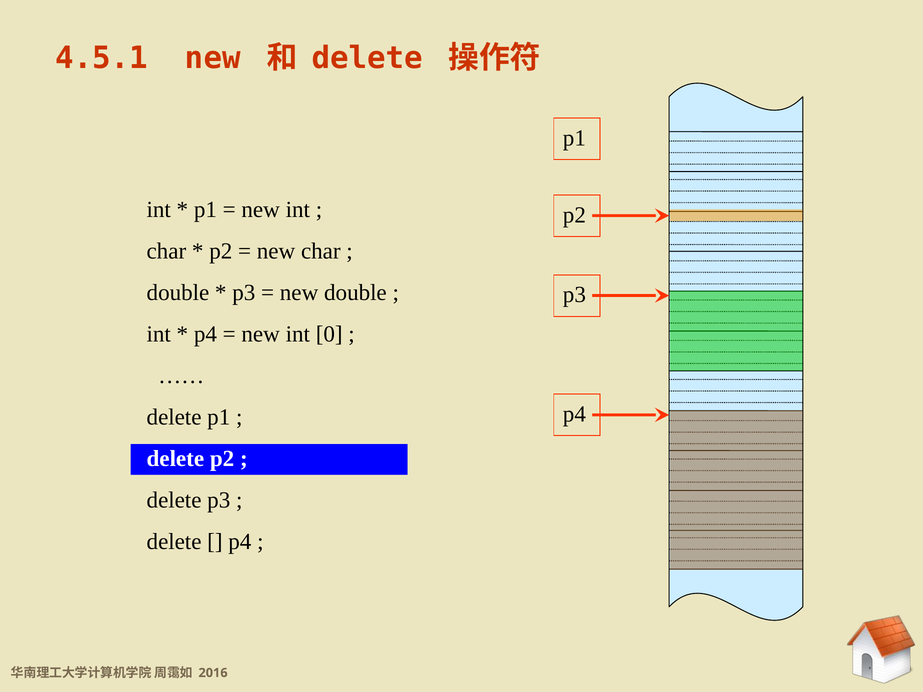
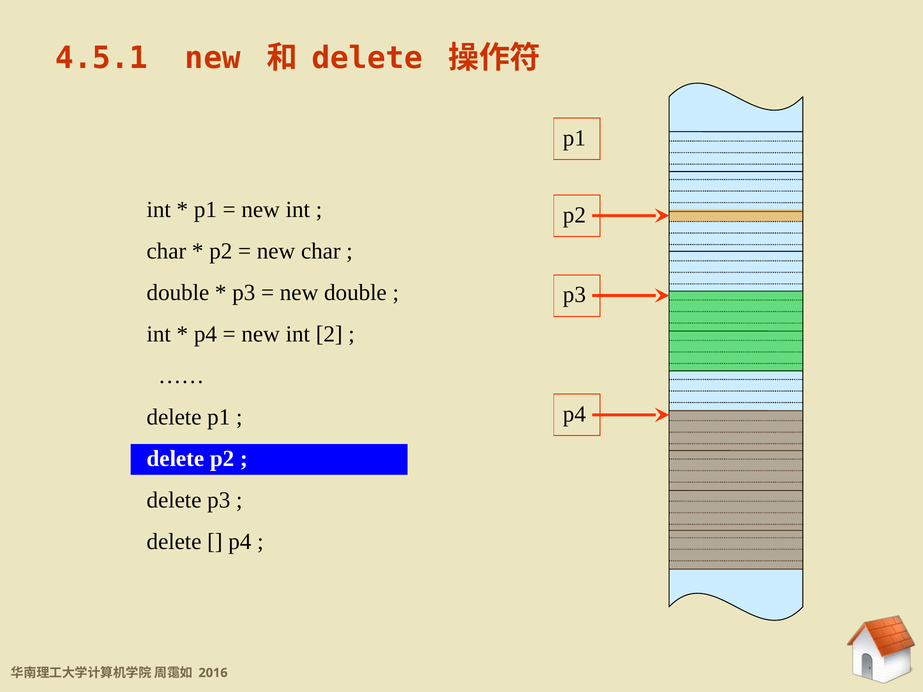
0: 0 -> 2
